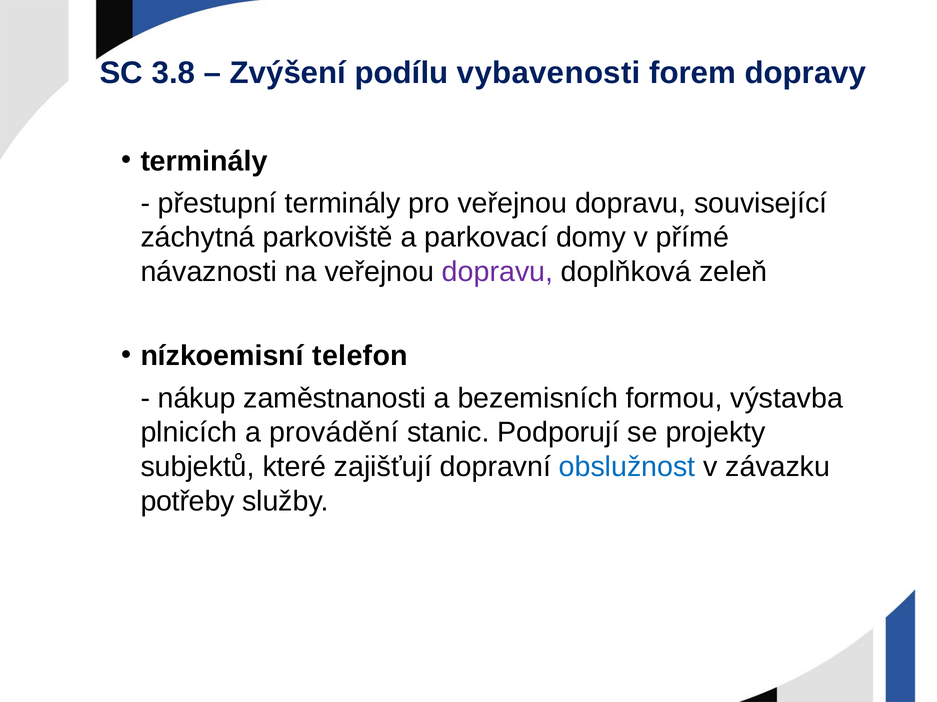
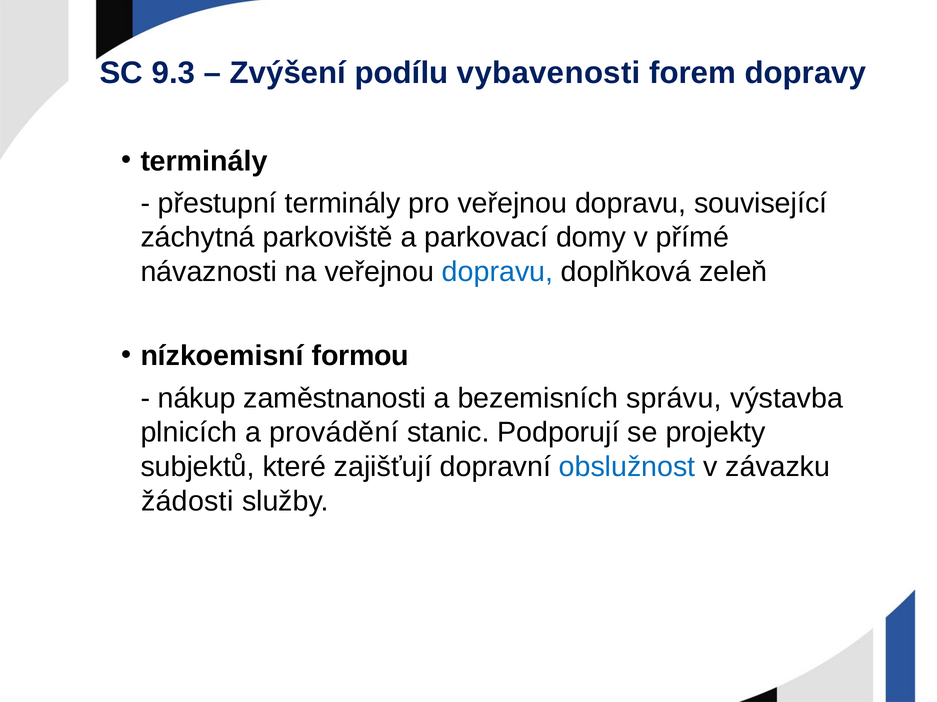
3.8: 3.8 -> 9.3
dopravu at (498, 272) colour: purple -> blue
telefon: telefon -> formou
formou: formou -> správu
potřeby: potřeby -> žádosti
